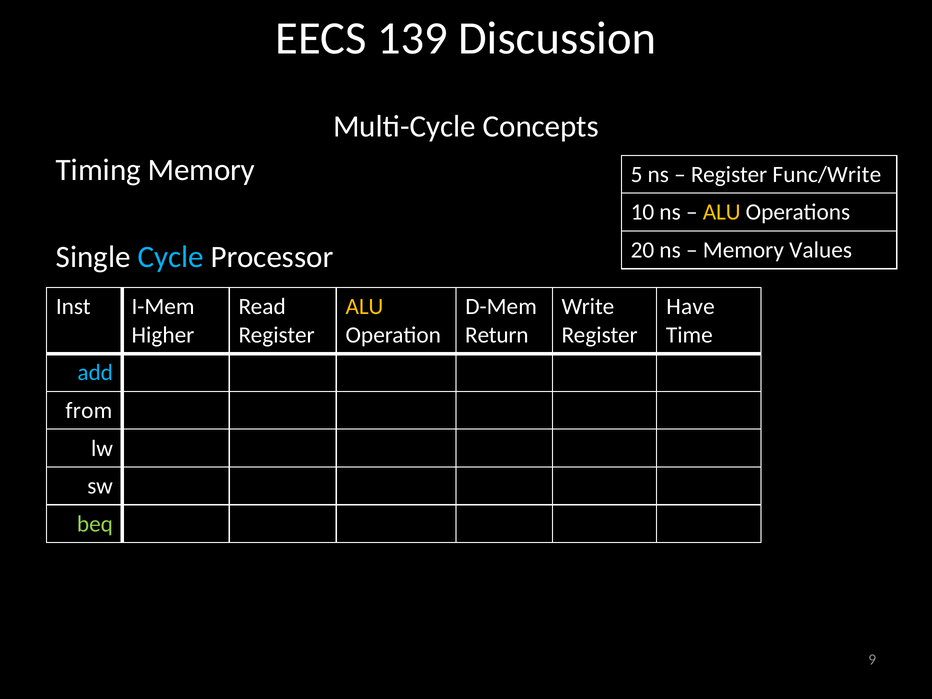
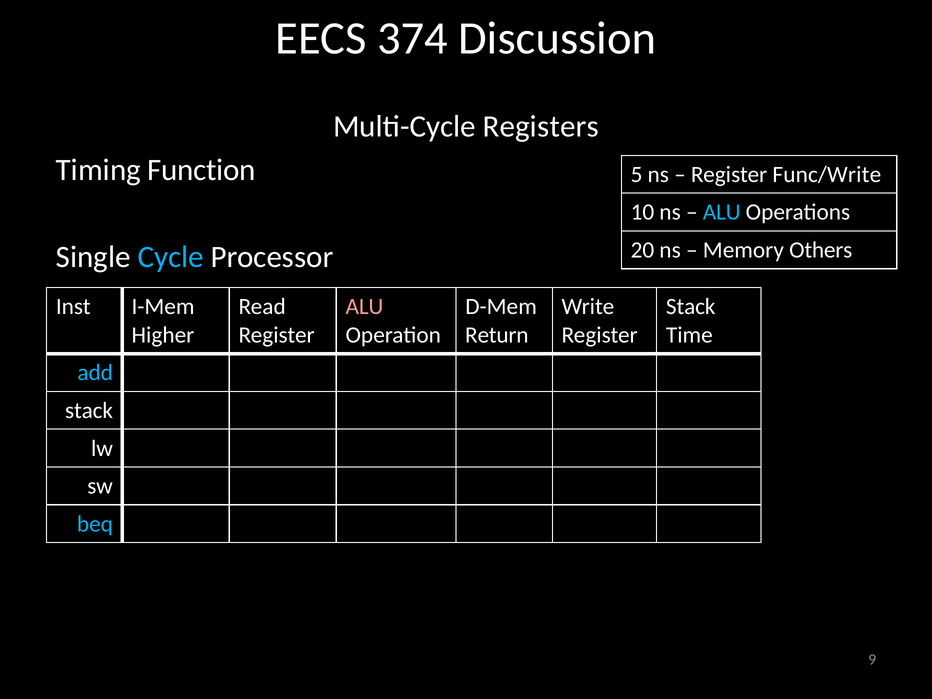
139: 139 -> 374
Concepts: Concepts -> Registers
Timing Memory: Memory -> Function
ALU at (722, 212) colour: yellow -> light blue
Values: Values -> Others
ALU at (365, 307) colour: yellow -> pink
Have at (691, 307): Have -> Stack
from at (89, 411): from -> stack
beq colour: light green -> light blue
